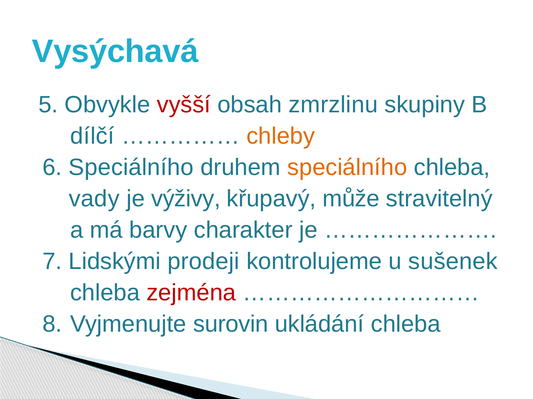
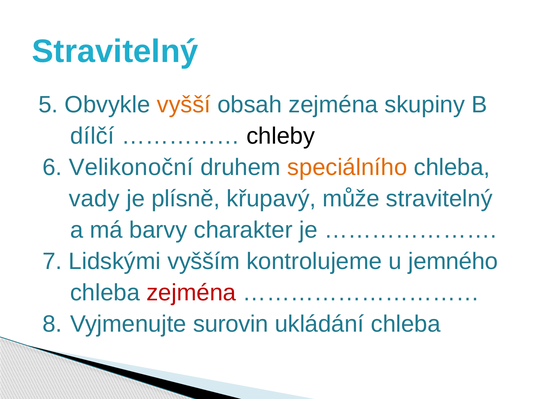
Vysýchavá at (115, 52): Vysýchavá -> Stravitelný
vyšší colour: red -> orange
obsah zmrzlinu: zmrzlinu -> zejména
chleby colour: orange -> black
6 Speciálního: Speciálního -> Velikonoční
výživy: výživy -> plísně
prodeji: prodeji -> vyšším
sušenek: sušenek -> jemného
